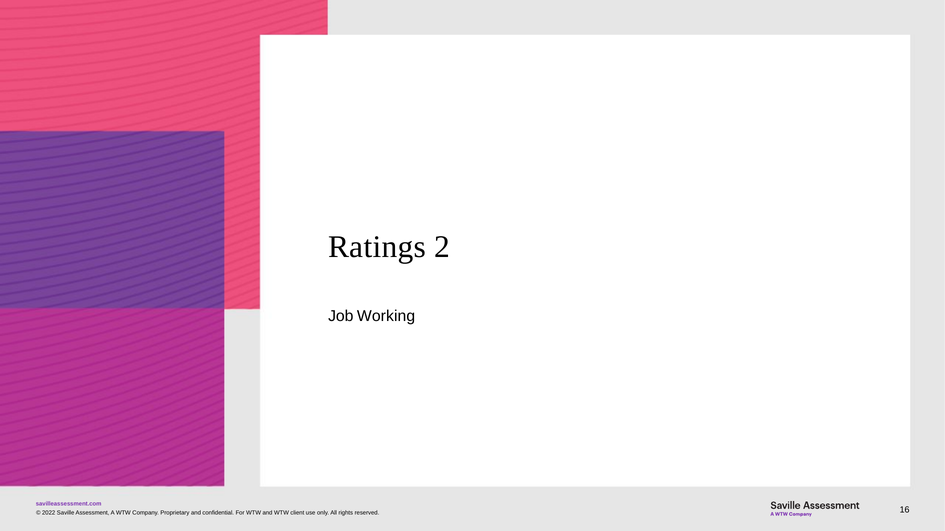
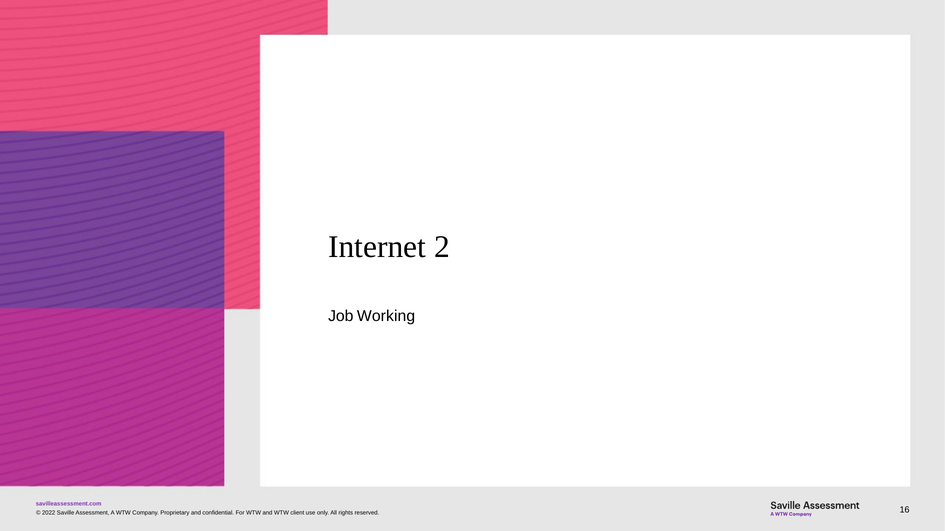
Ratings: Ratings -> Internet
